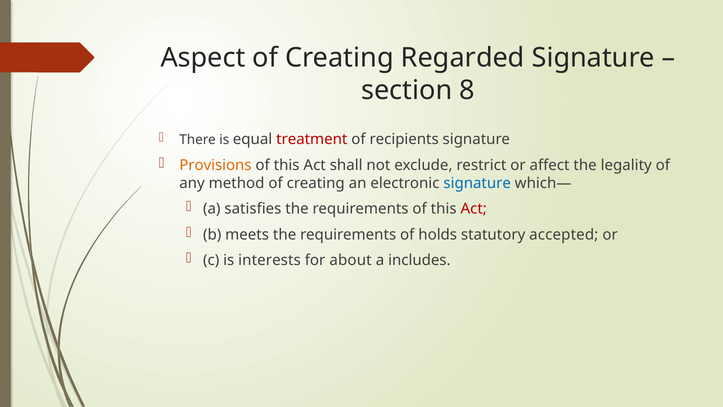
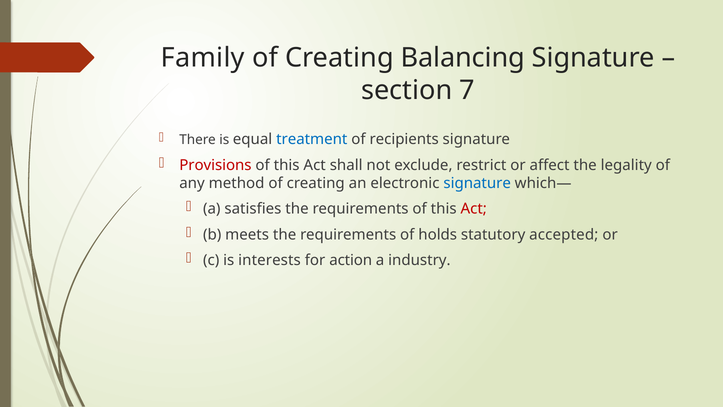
Aspect: Aspect -> Family
Regarded: Regarded -> Balancing
8: 8 -> 7
treatment colour: red -> blue
Provisions colour: orange -> red
about: about -> action
includes: includes -> industry
